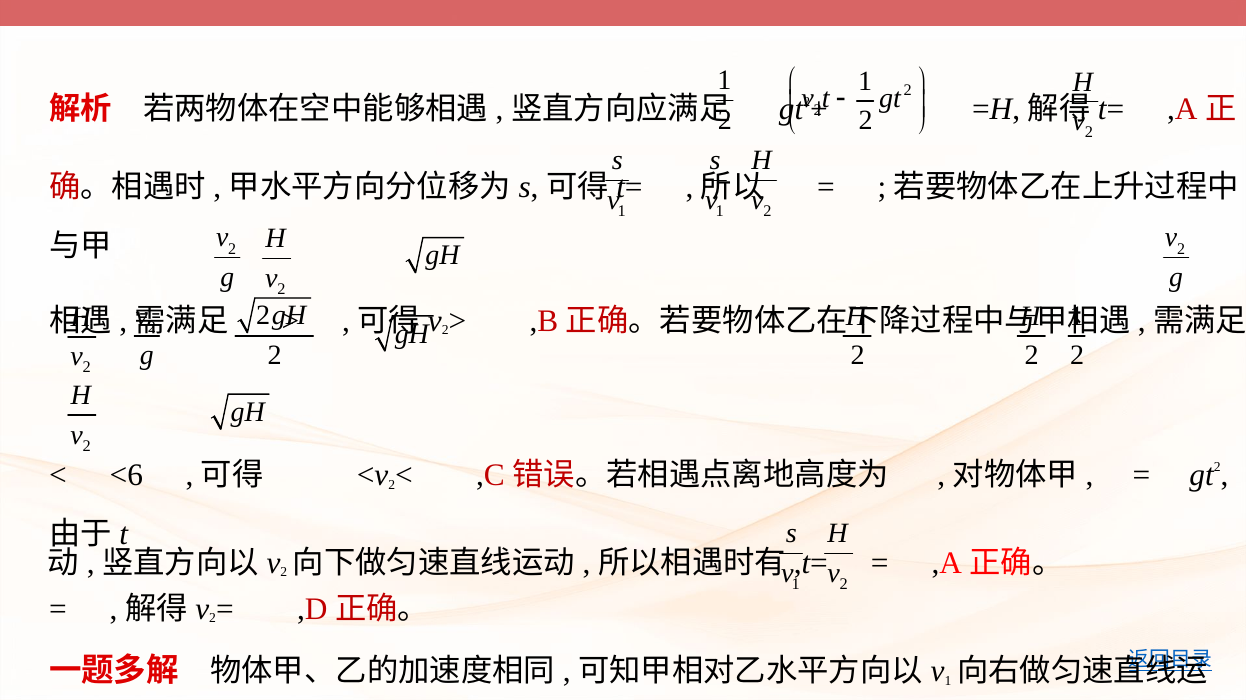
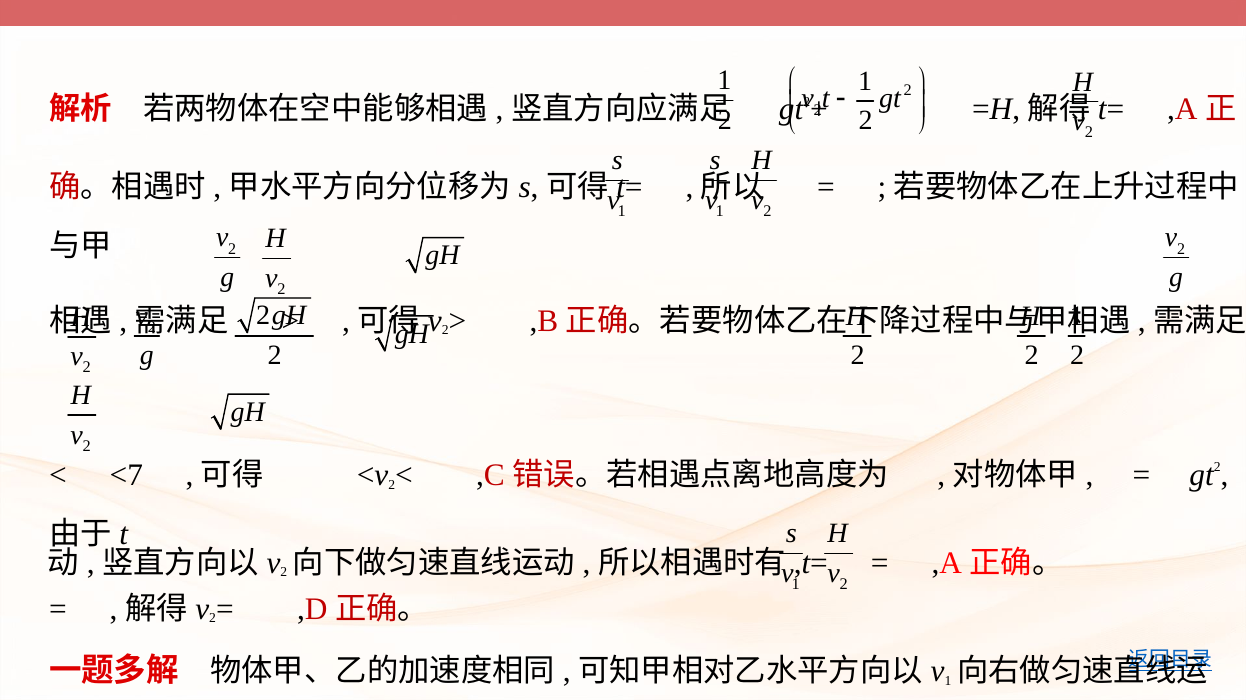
<6: <6 -> <7
